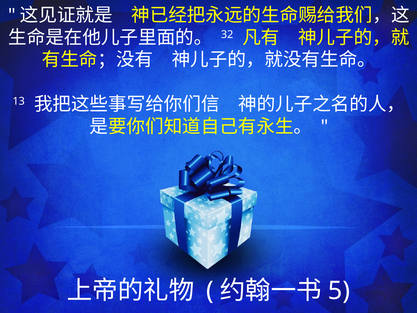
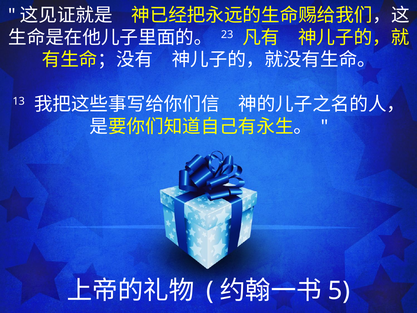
32: 32 -> 23
